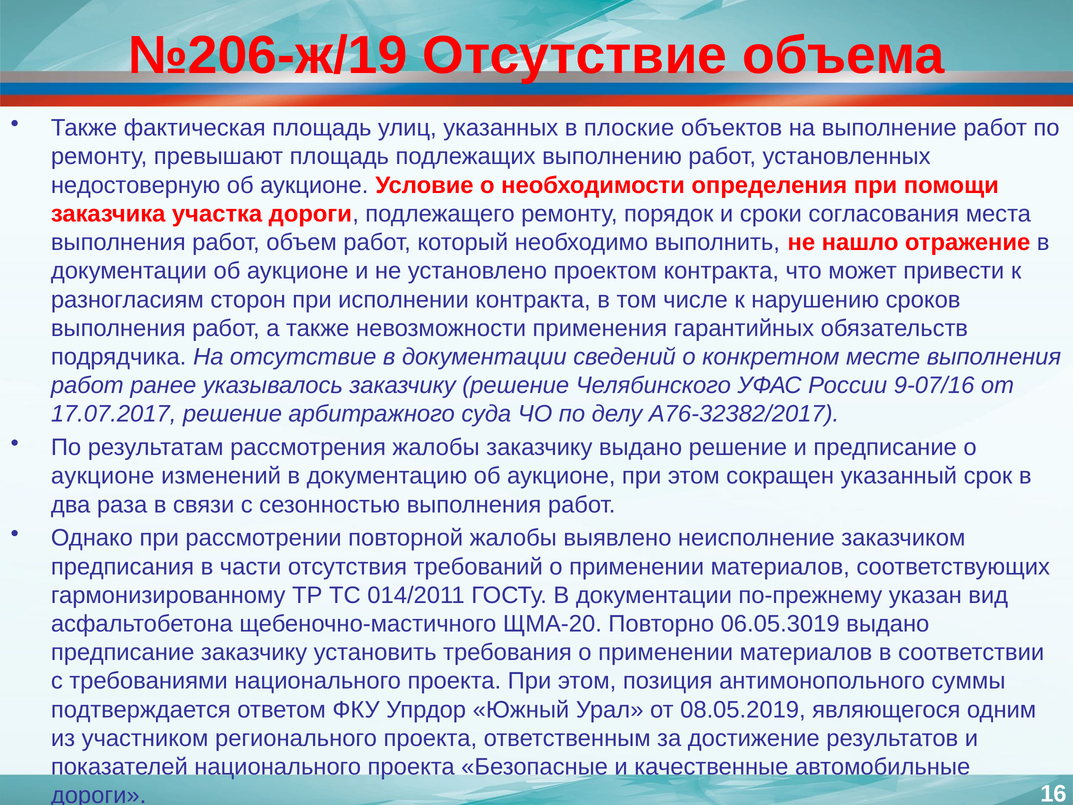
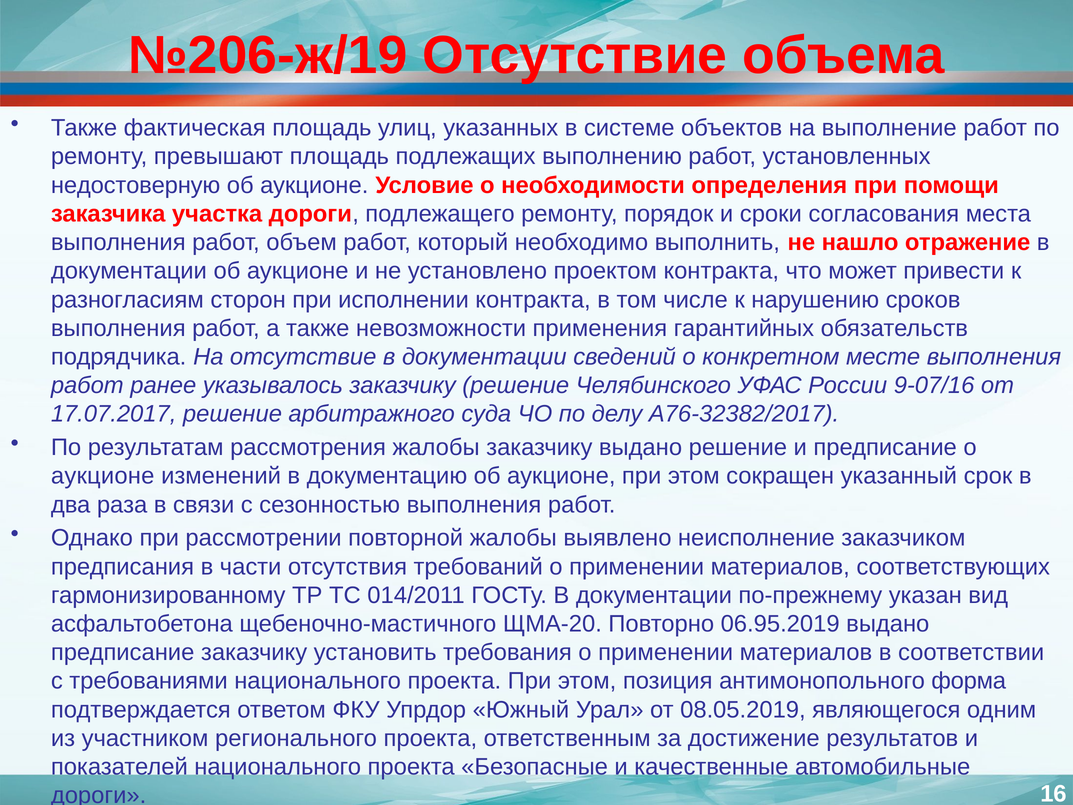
плоские: плоские -> системе
06.05.3019: 06.05.3019 -> 06.95.2019
суммы: суммы -> форма
